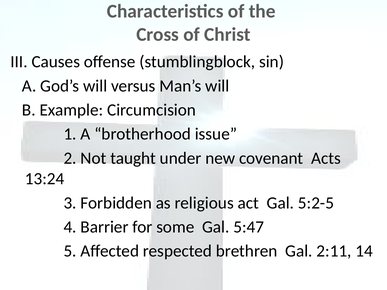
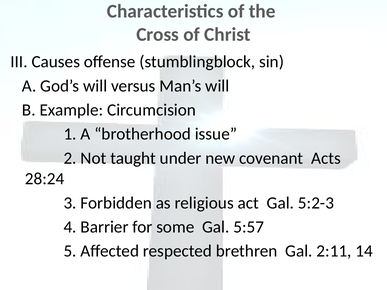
13:24: 13:24 -> 28:24
5:2-5: 5:2-5 -> 5:2-3
5:47: 5:47 -> 5:57
